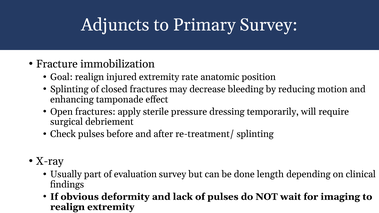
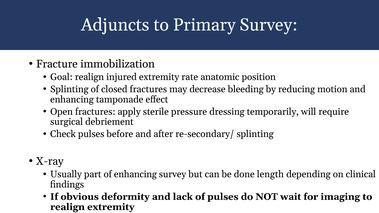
re-treatment/: re-treatment/ -> re-secondary/
of evaluation: evaluation -> enhancing
